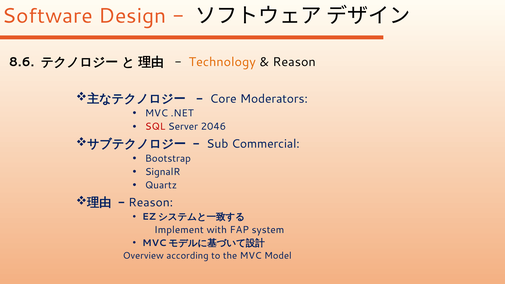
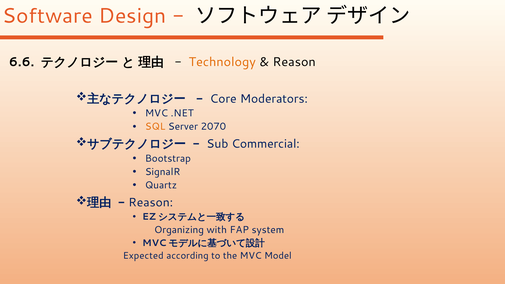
8.6: 8.6 -> 6.6
SQL colour: red -> orange
2046: 2046 -> 2070
Implement: Implement -> Organizing
Overview: Overview -> Expected
